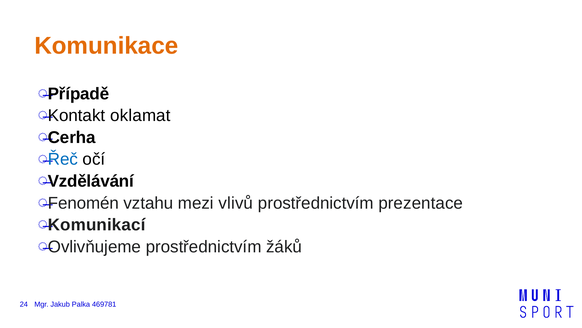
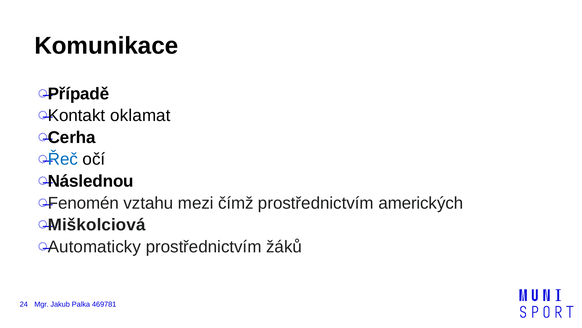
Komunikace colour: orange -> black
Vzdělávání: Vzdělávání -> Následnou
vlivů: vlivů -> čímž
prezentace: prezentace -> amerických
Komunikací: Komunikací -> Miškolciová
Ovlivňujeme: Ovlivňujeme -> Automaticky
